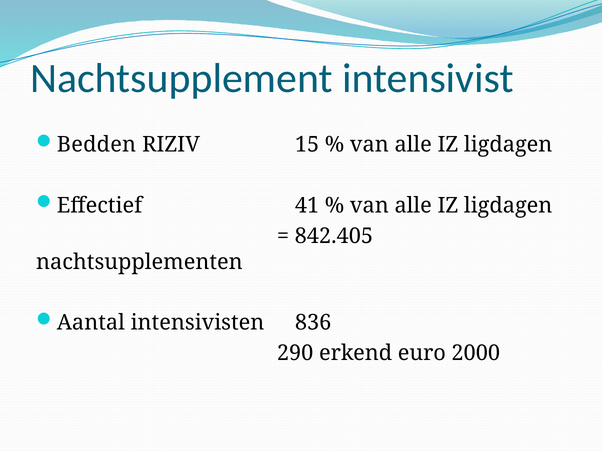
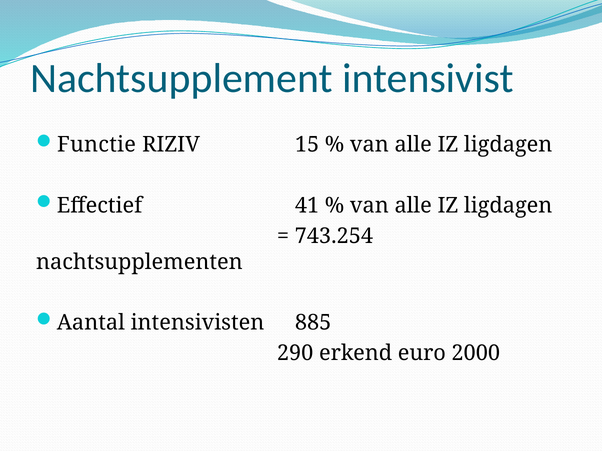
Bedden: Bedden -> Functie
842.405: 842.405 -> 743.254
836: 836 -> 885
